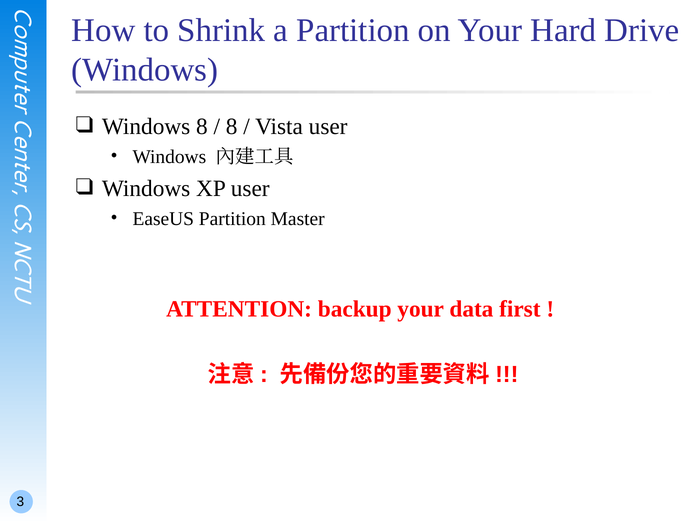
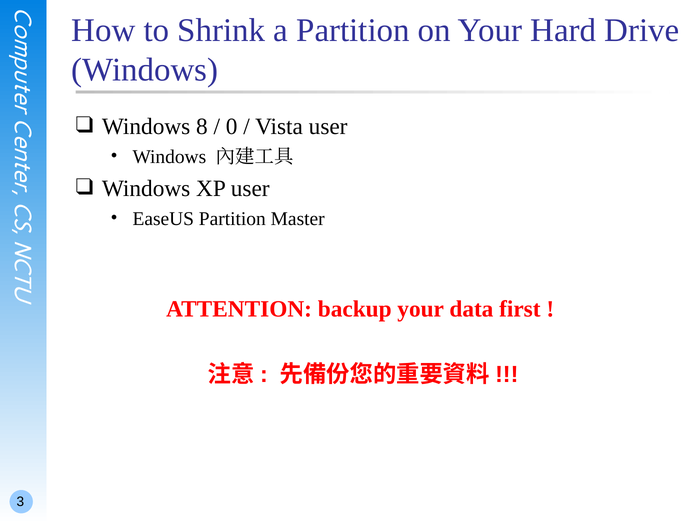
8 at (232, 126): 8 -> 0
